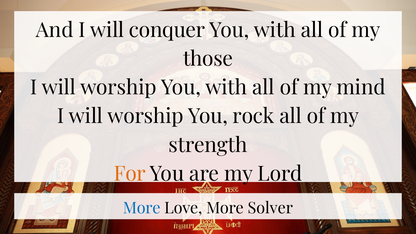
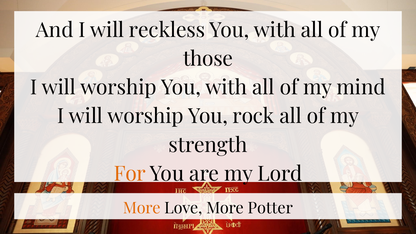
conquer: conquer -> reckless
More at (142, 208) colour: blue -> orange
Solver: Solver -> Potter
